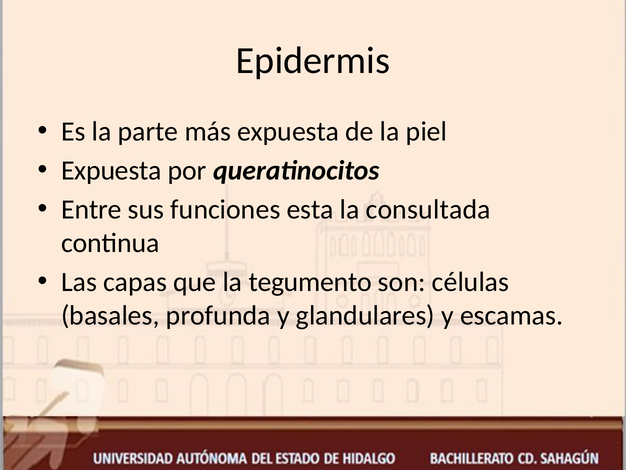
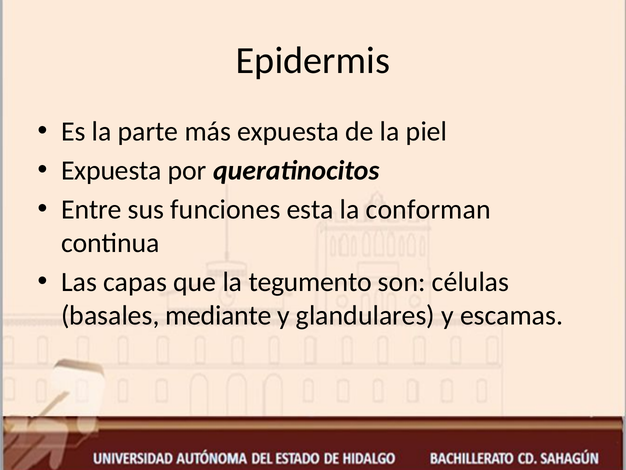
consultada: consultada -> conforman
profunda: profunda -> mediante
